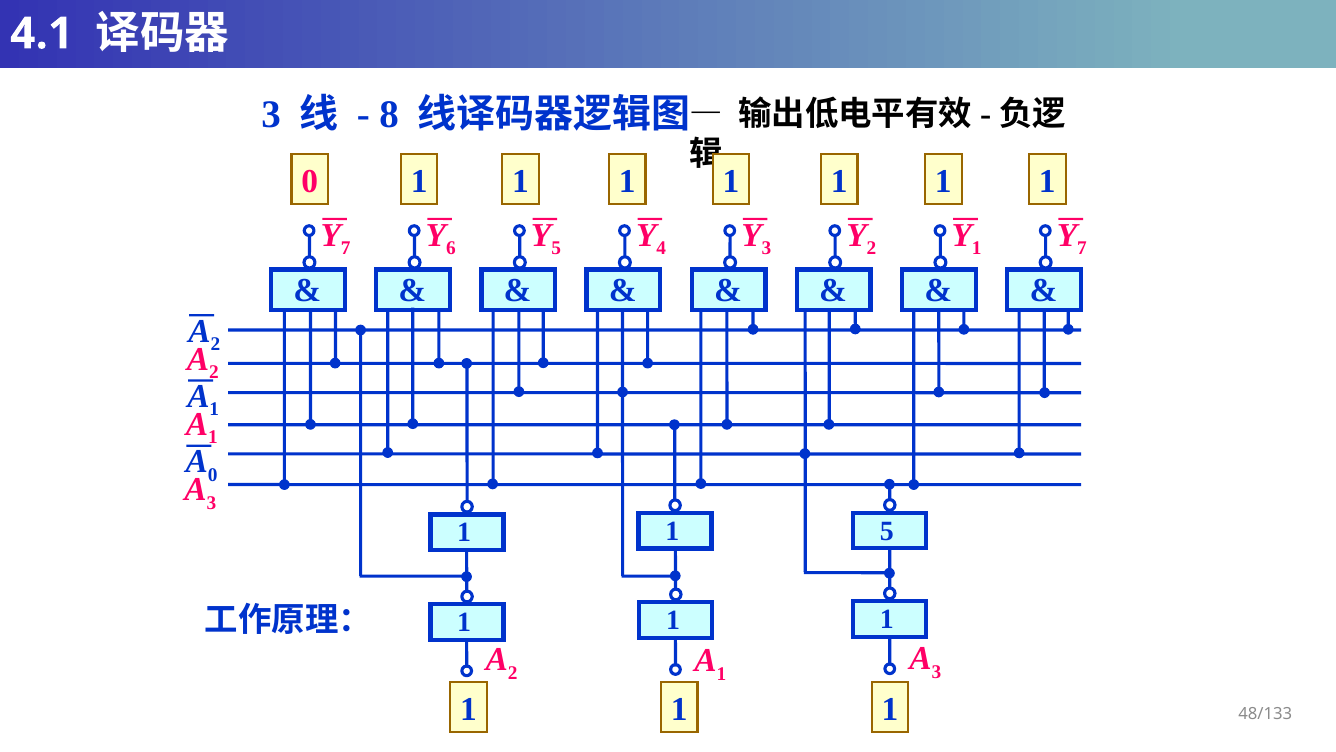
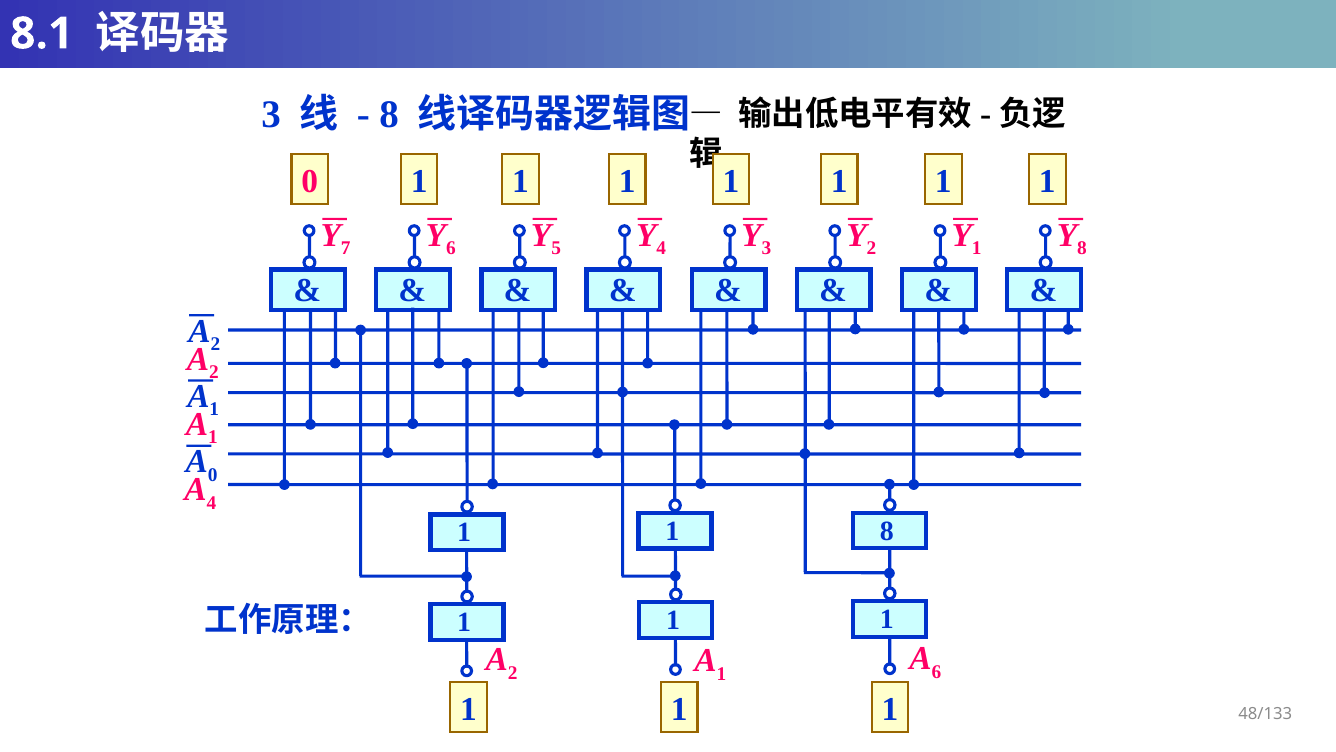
4.1: 4.1 -> 8.1
7 at (1082, 248): 7 -> 8
3 at (211, 502): 3 -> 4
1 5: 5 -> 8
3 at (936, 671): 3 -> 6
